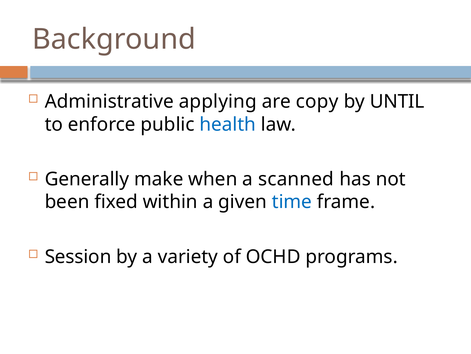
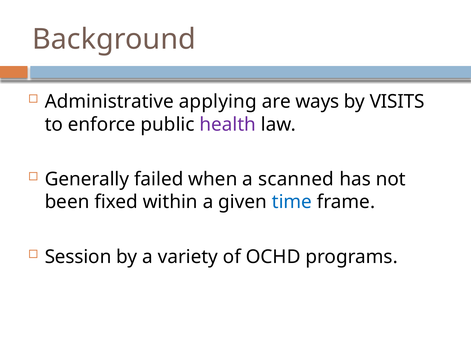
copy: copy -> ways
UNTIL: UNTIL -> VISITS
health colour: blue -> purple
make: make -> failed
